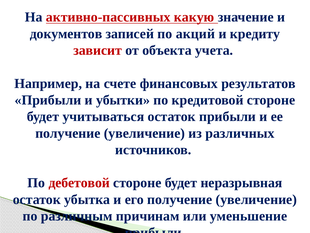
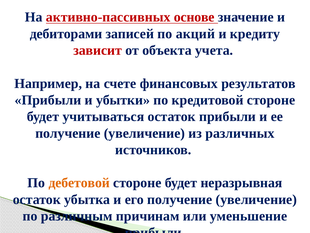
какую: какую -> основе
документов: документов -> дебиторами
дебетовой colour: red -> orange
